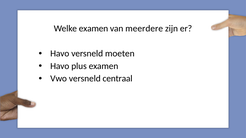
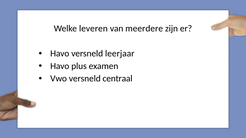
Welke examen: examen -> leveren
moeten: moeten -> leerjaar
